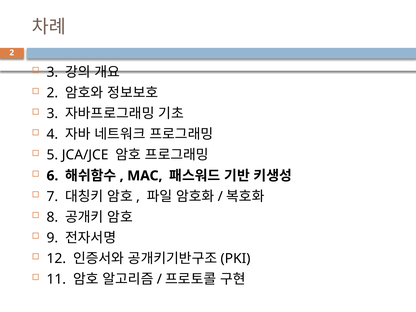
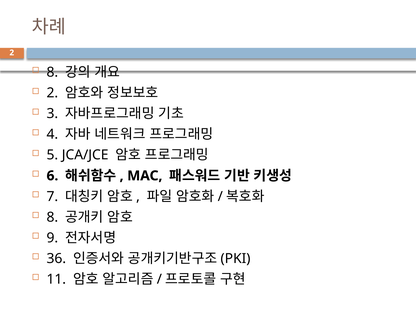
3 at (52, 72): 3 -> 8
12: 12 -> 36
